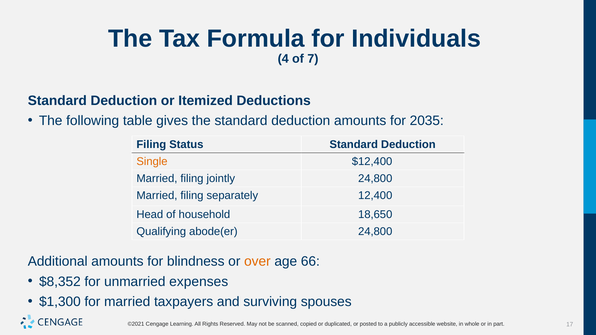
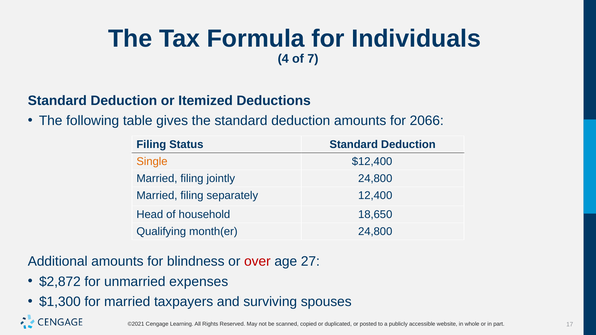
2035: 2035 -> 2066
abode(er: abode(er -> month(er
over colour: orange -> red
66: 66 -> 27
$8,352: $8,352 -> $2,872
